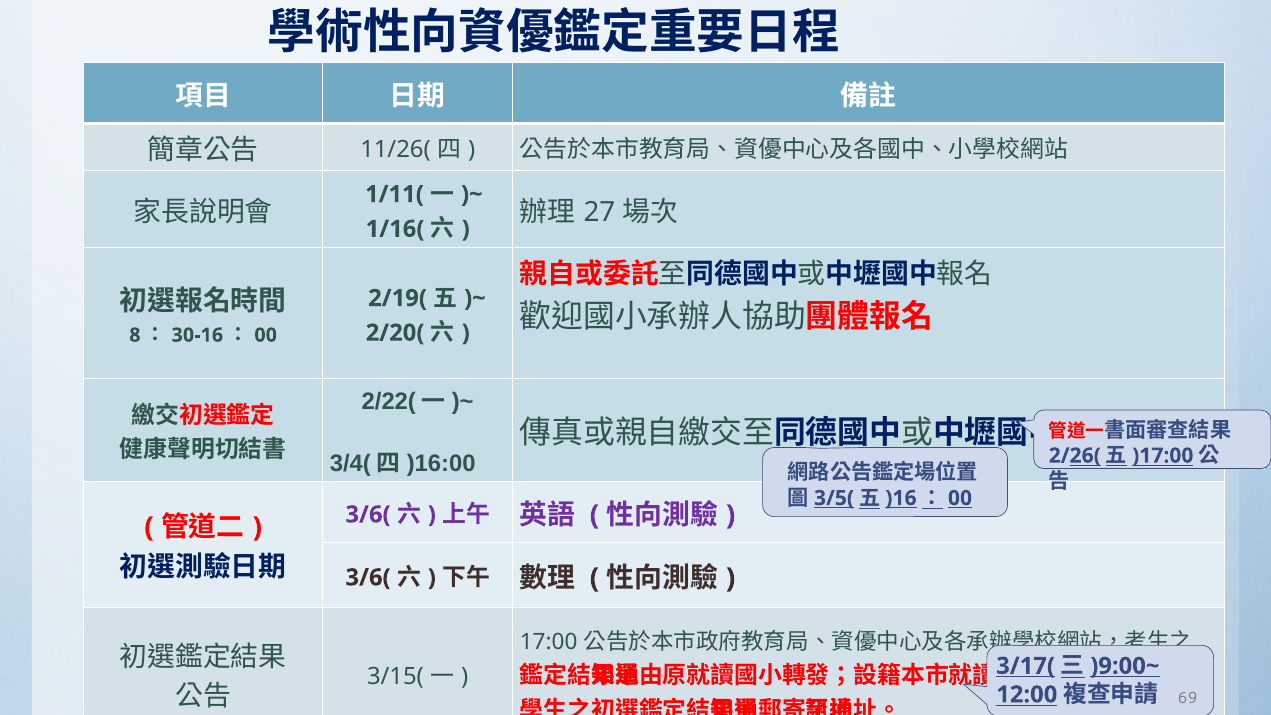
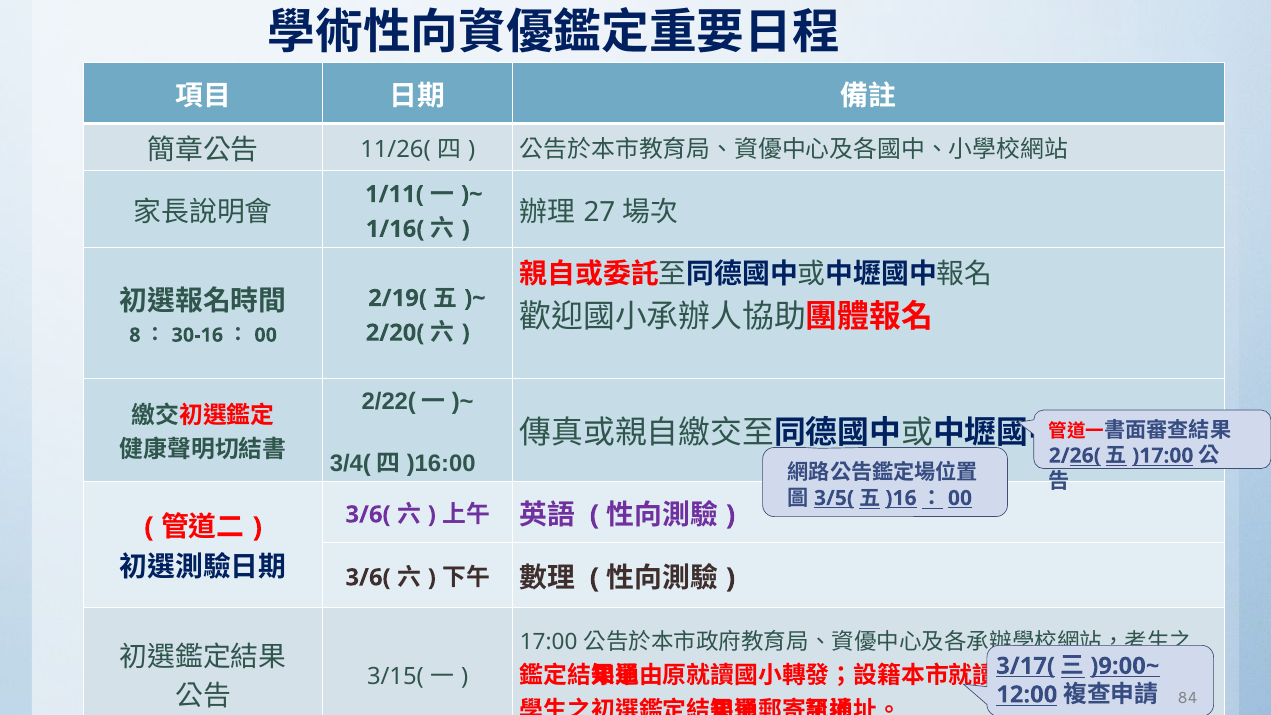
69: 69 -> 84
